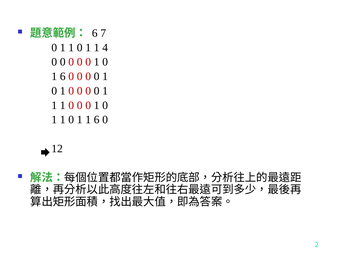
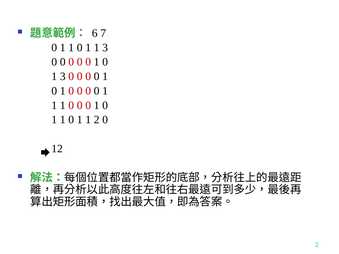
1 1 4: 4 -> 3
6 at (63, 77): 6 -> 3
1 1 6: 6 -> 2
